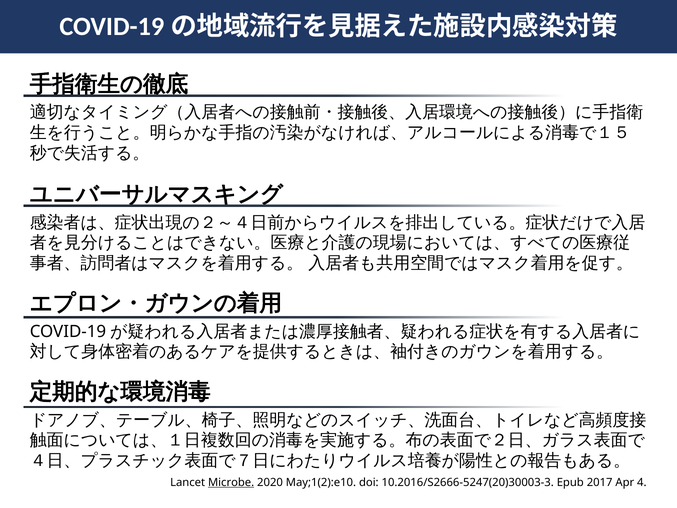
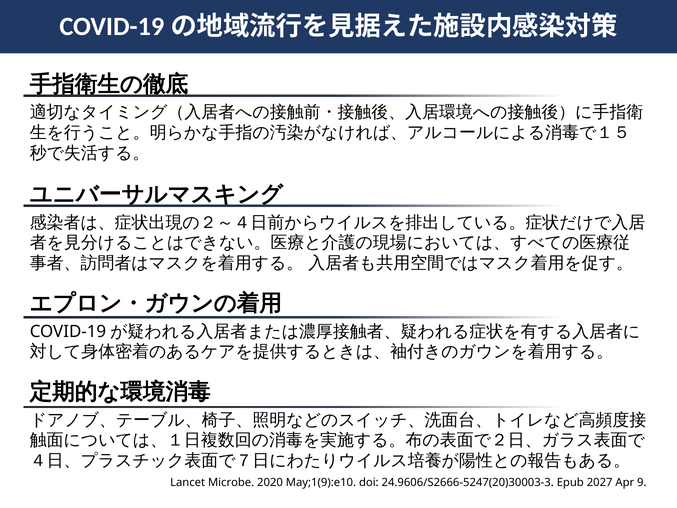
Microbe underline: present -> none
May;1(2):e10: May;1(2):e10 -> May;1(9):e10
10.2016/S2666-5247(20)30003-3: 10.2016/S2666-5247(20)30003-3 -> 24.9606/S2666-5247(20)30003-3
2017: 2017 -> 2027
4: 4 -> 9
